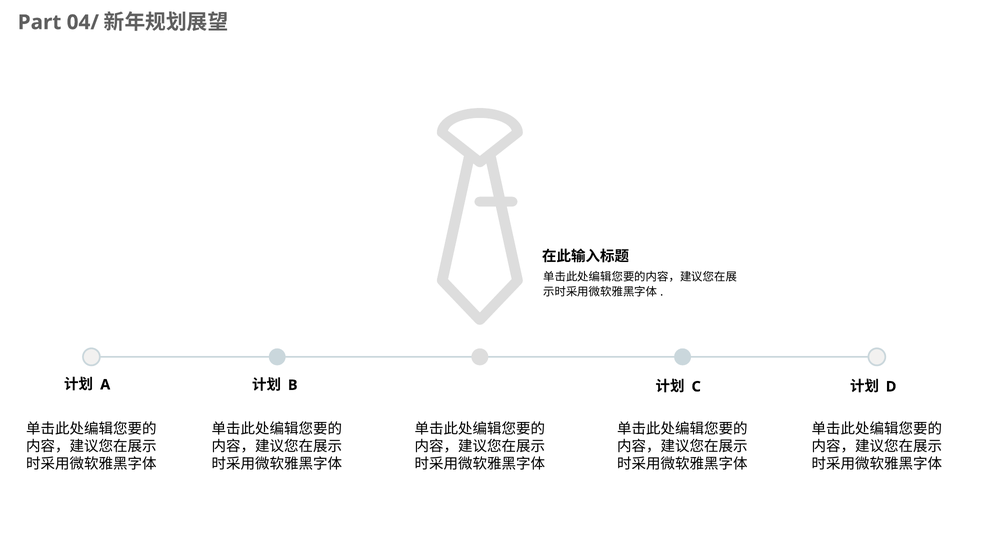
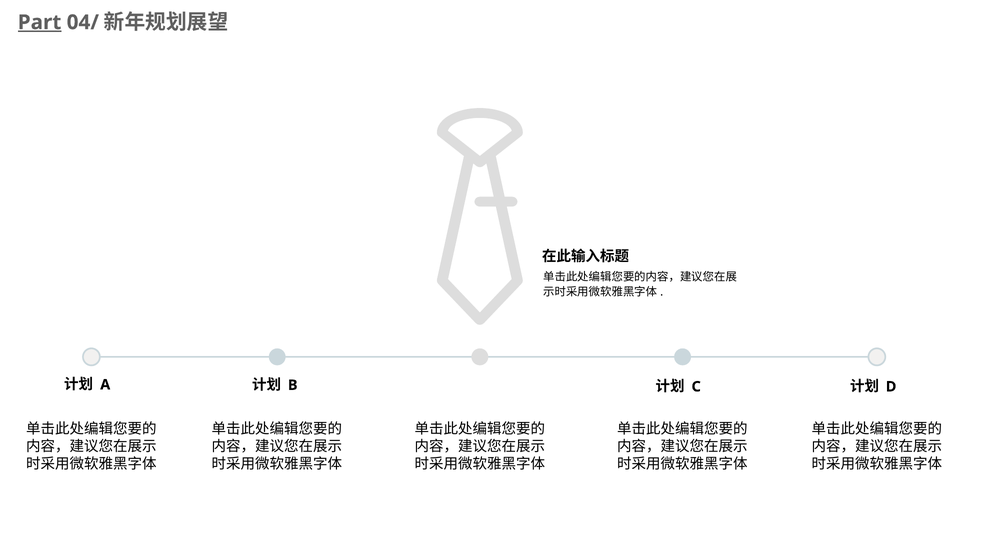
Part underline: none -> present
